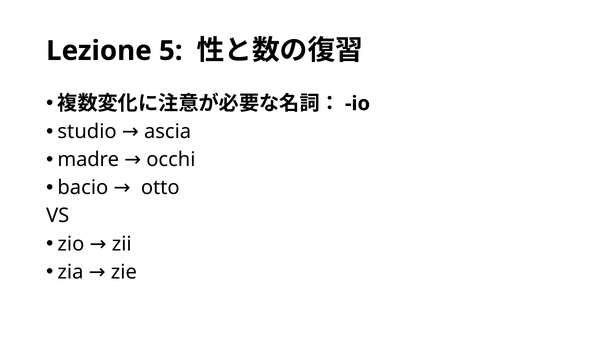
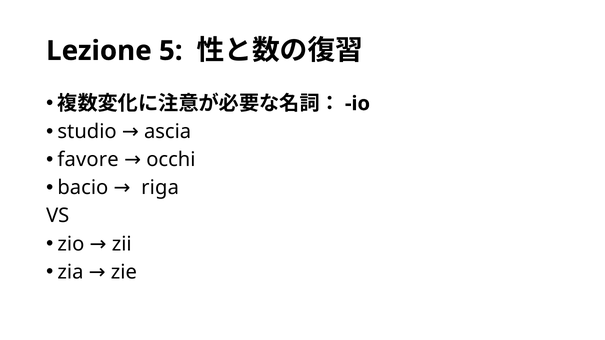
madre: madre -> favore
otto: otto -> riga
